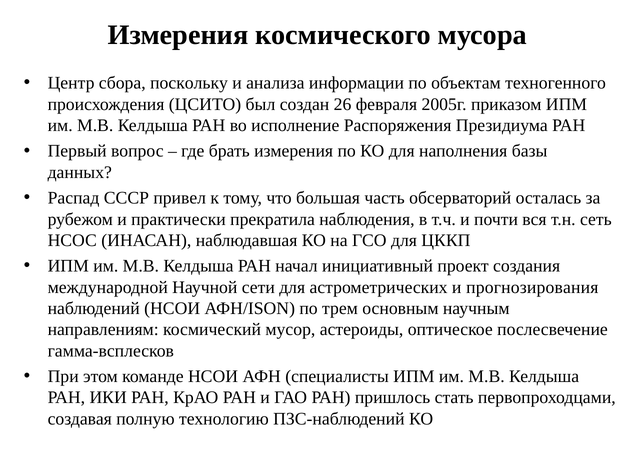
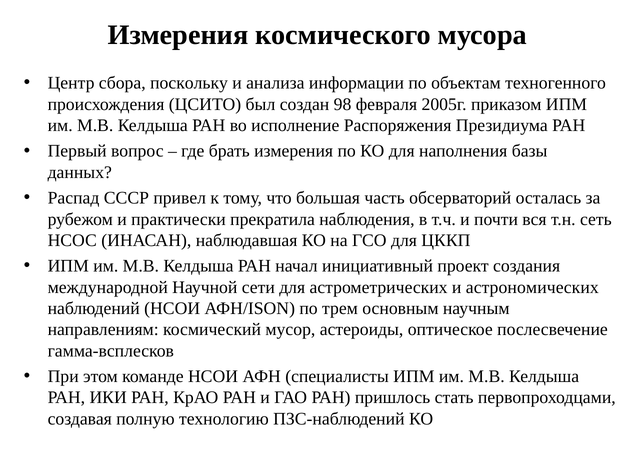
26: 26 -> 98
прогнозирования: прогнозирования -> астрономических
